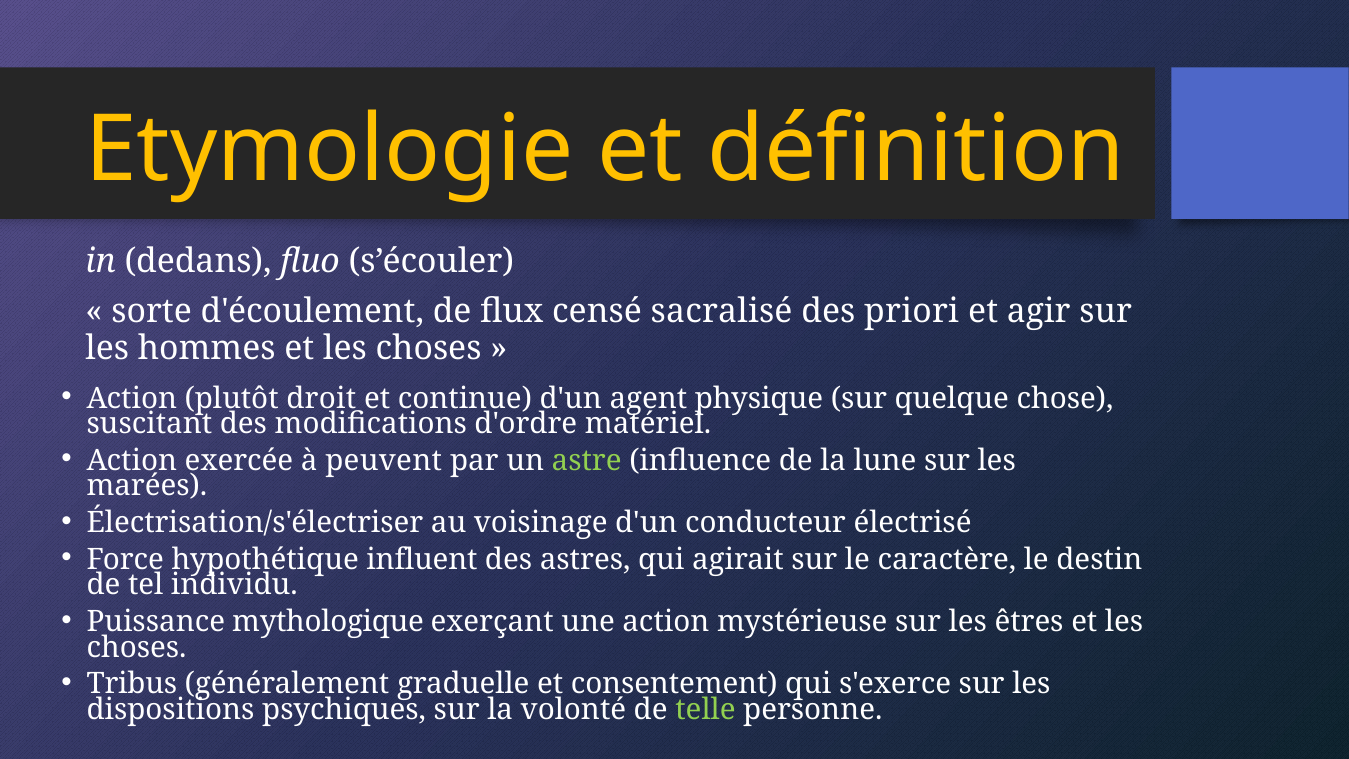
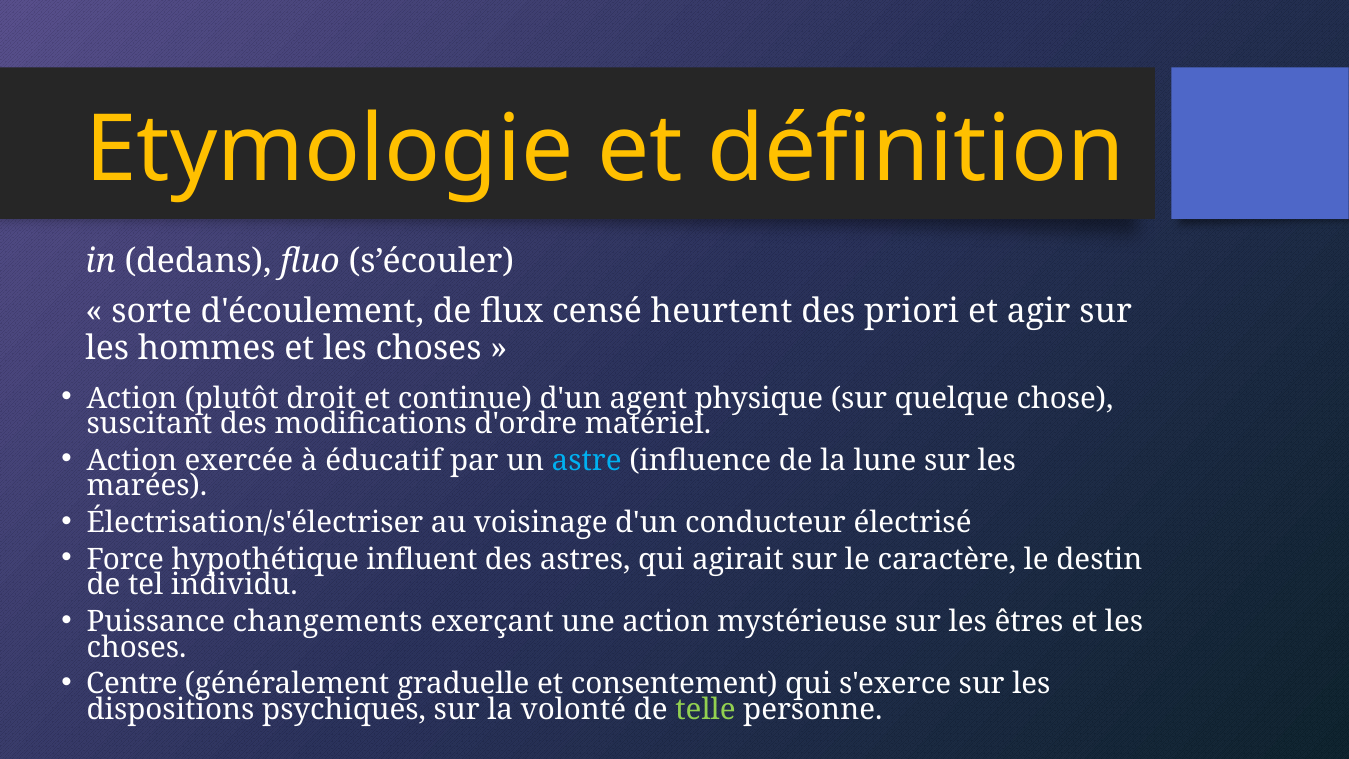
sacralisé: sacralisé -> heurtent
peuvent: peuvent -> éducatif
astre colour: light green -> light blue
mythologique: mythologique -> changements
Tribus: Tribus -> Centre
